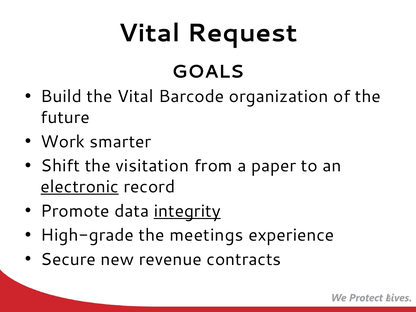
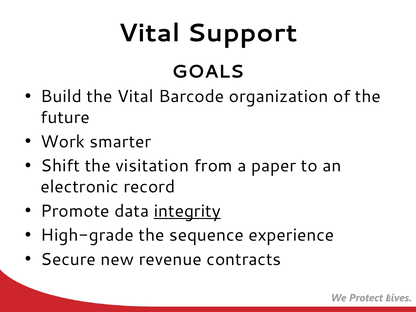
Request: Request -> Support
electronic underline: present -> none
meetings: meetings -> sequence
